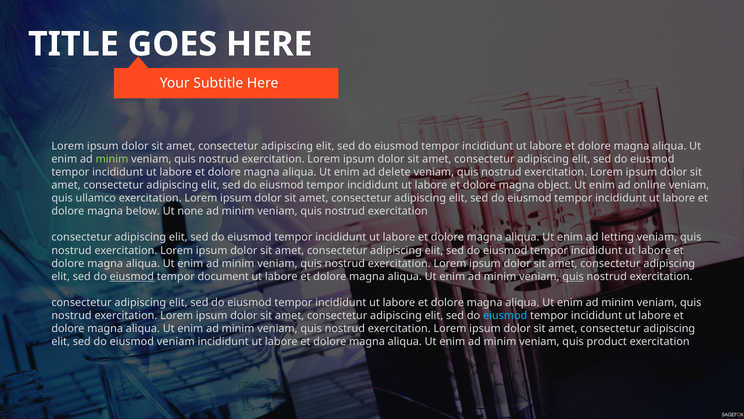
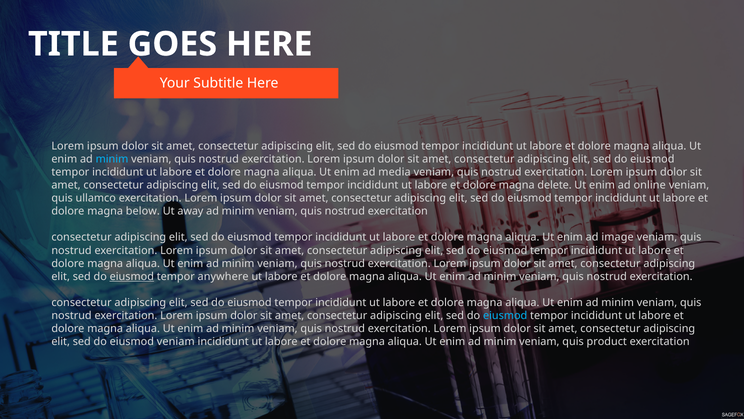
minim at (112, 159) colour: light green -> light blue
delete: delete -> media
object: object -> delete
none: none -> away
letting: letting -> image
document: document -> anywhere
quis at (573, 276) underline: present -> none
